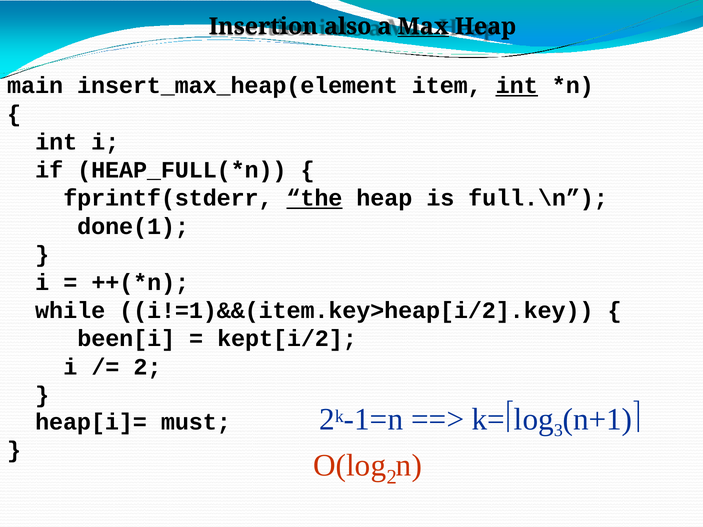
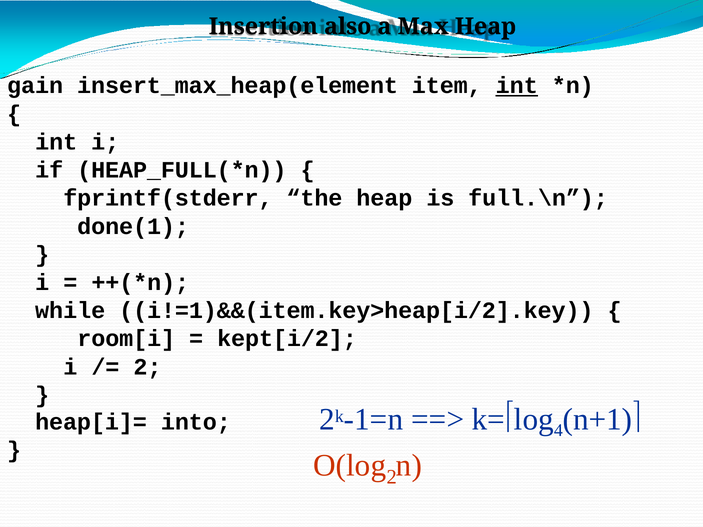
Max underline: present -> none
main: main -> gain
the underline: present -> none
been[i: been[i -> room[i
3: 3 -> 4
must: must -> into
